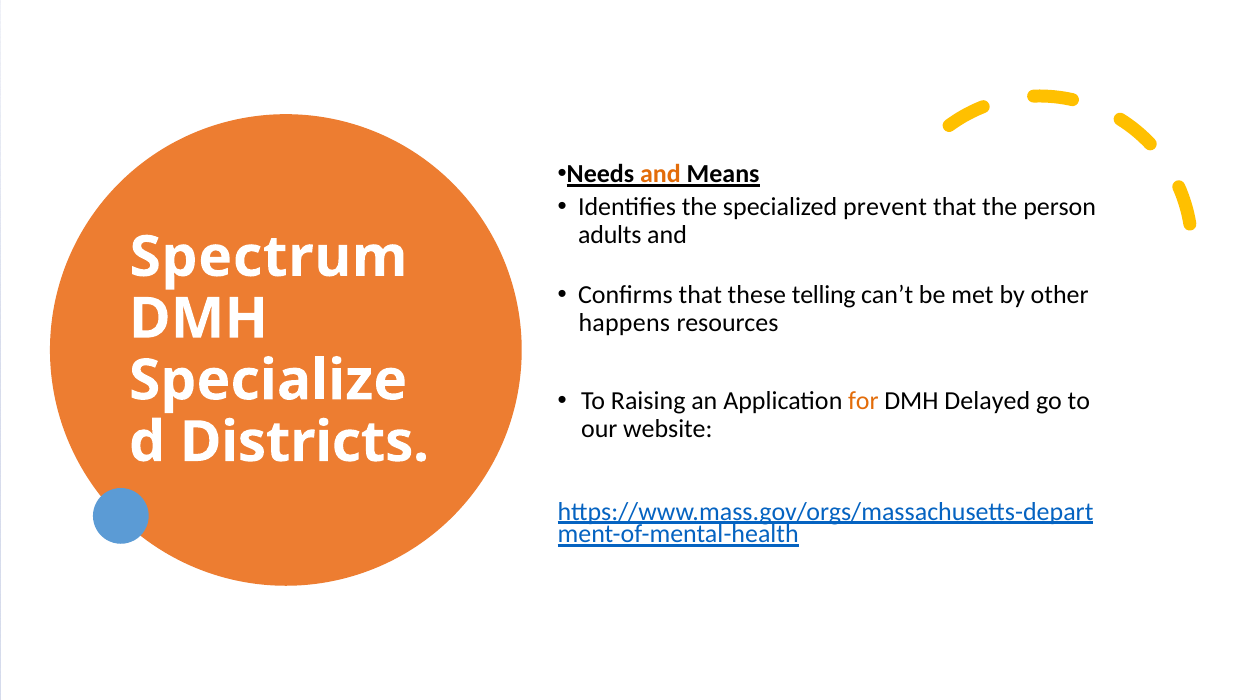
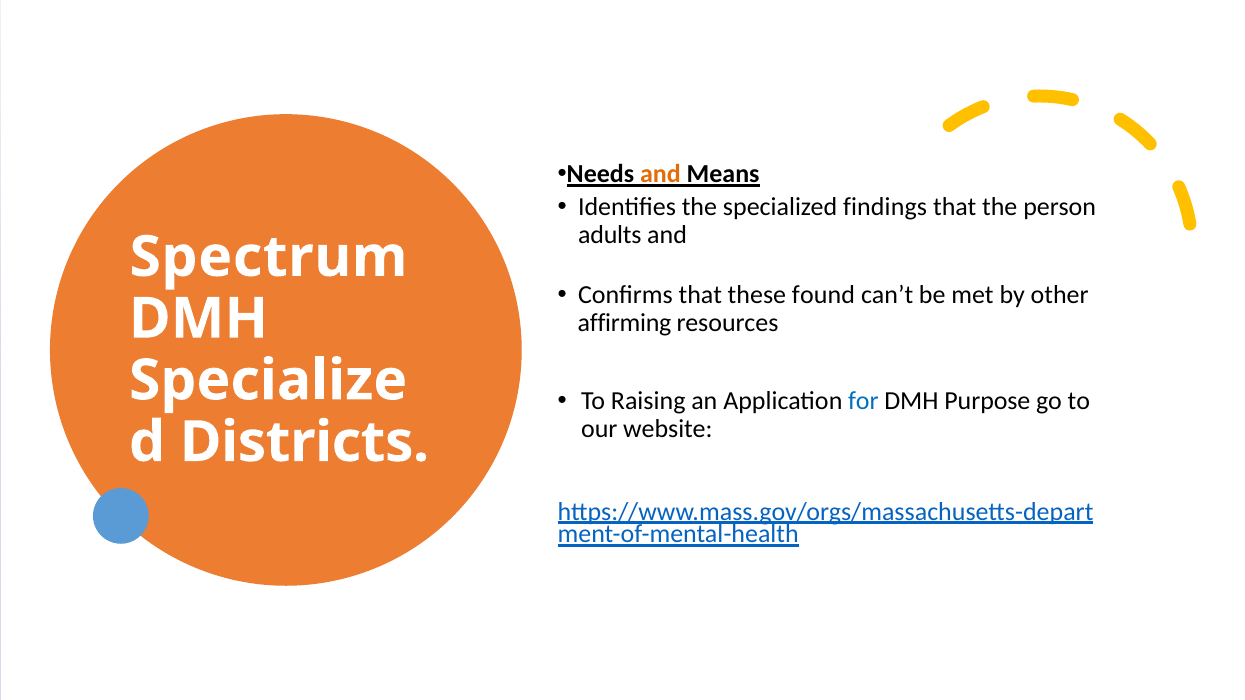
prevent: prevent -> findings
telling: telling -> found
happens: happens -> affirming
for colour: orange -> blue
Delayed: Delayed -> Purpose
